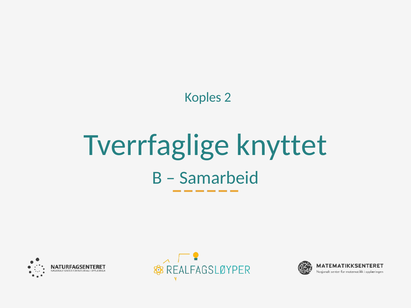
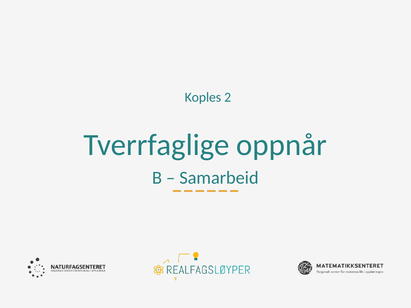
knyttet: knyttet -> oppnår
